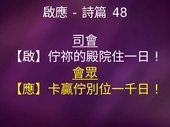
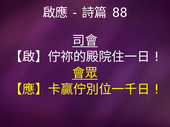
48: 48 -> 88
